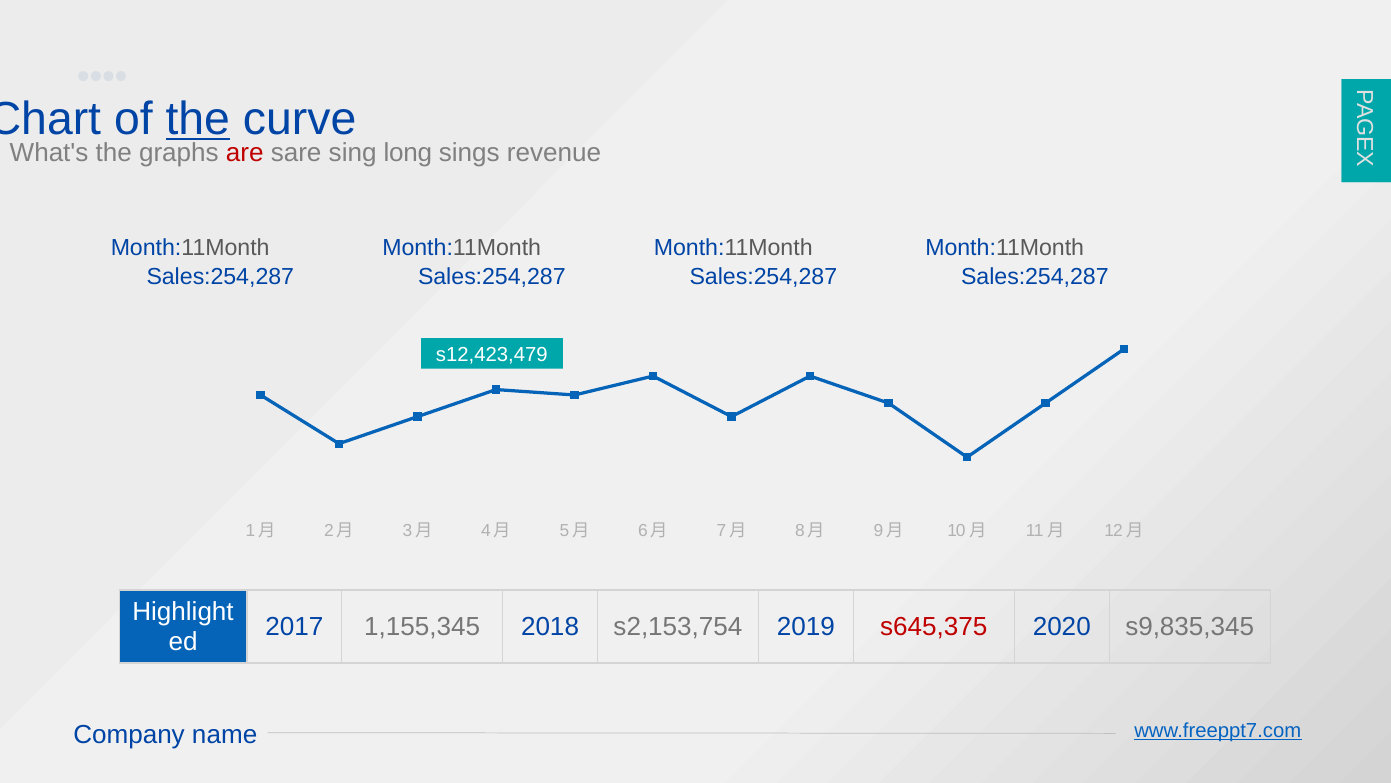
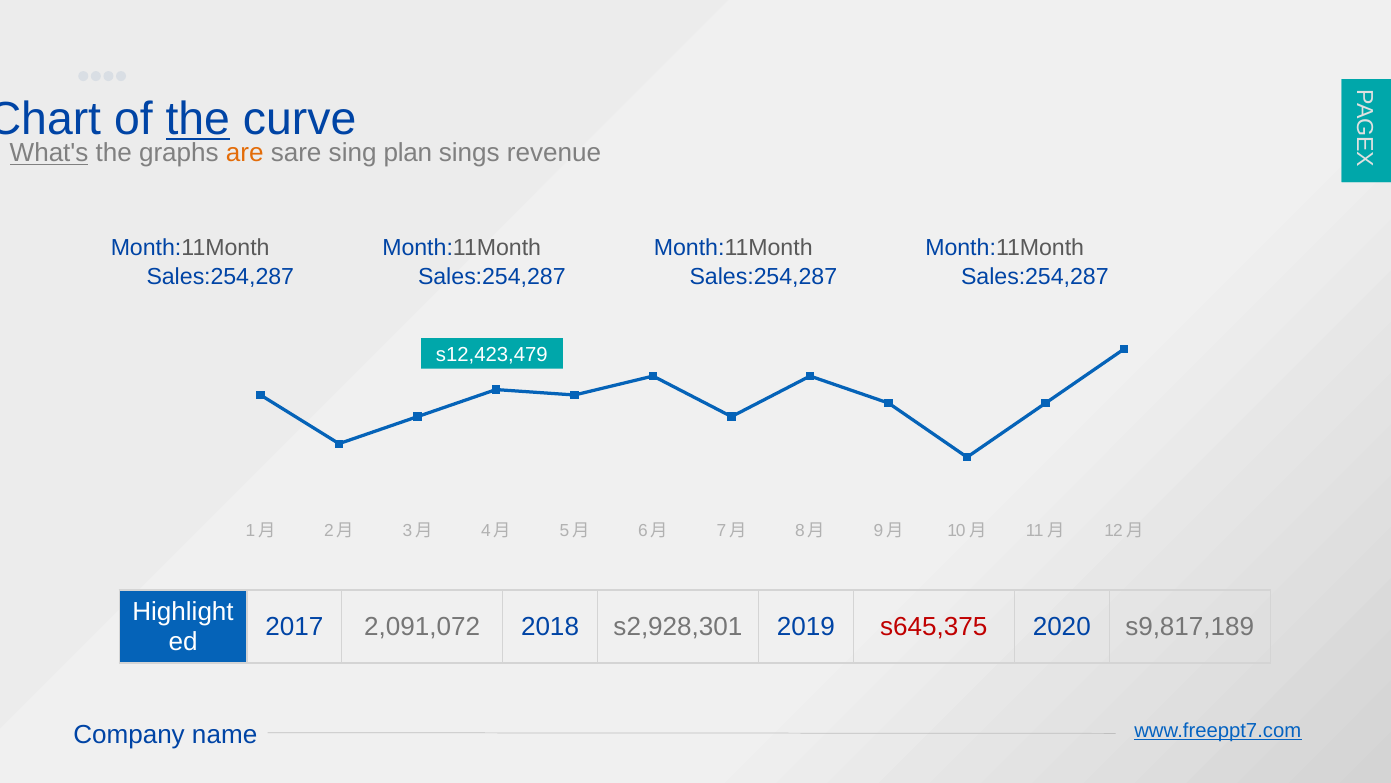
What's underline: none -> present
are colour: red -> orange
long: long -> plan
1,155,345: 1,155,345 -> 2,091,072
s2,153,754: s2,153,754 -> s2,928,301
s9,835,345: s9,835,345 -> s9,817,189
